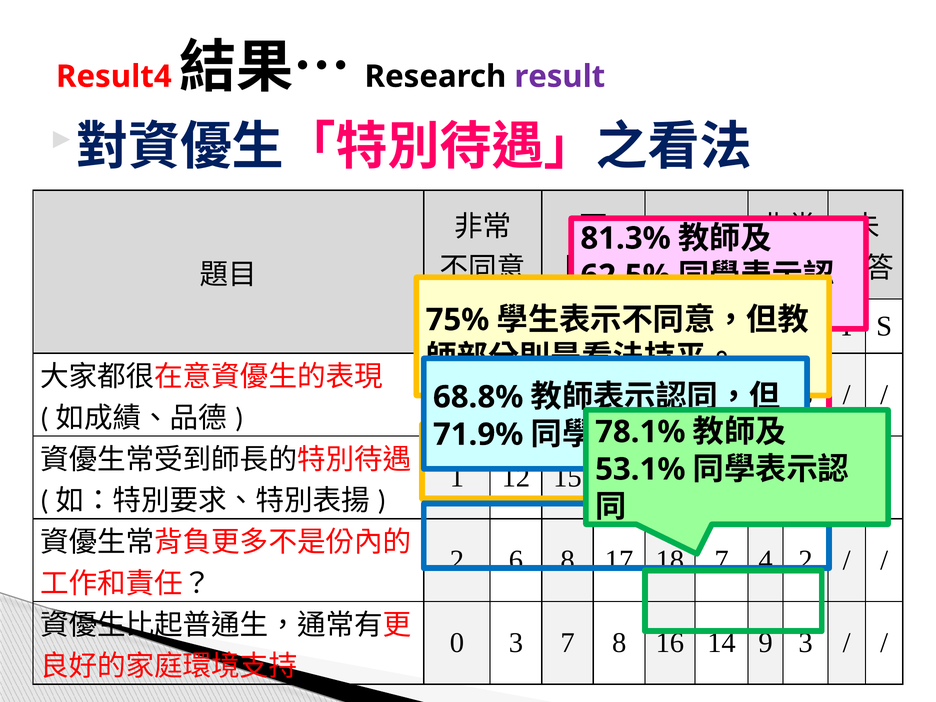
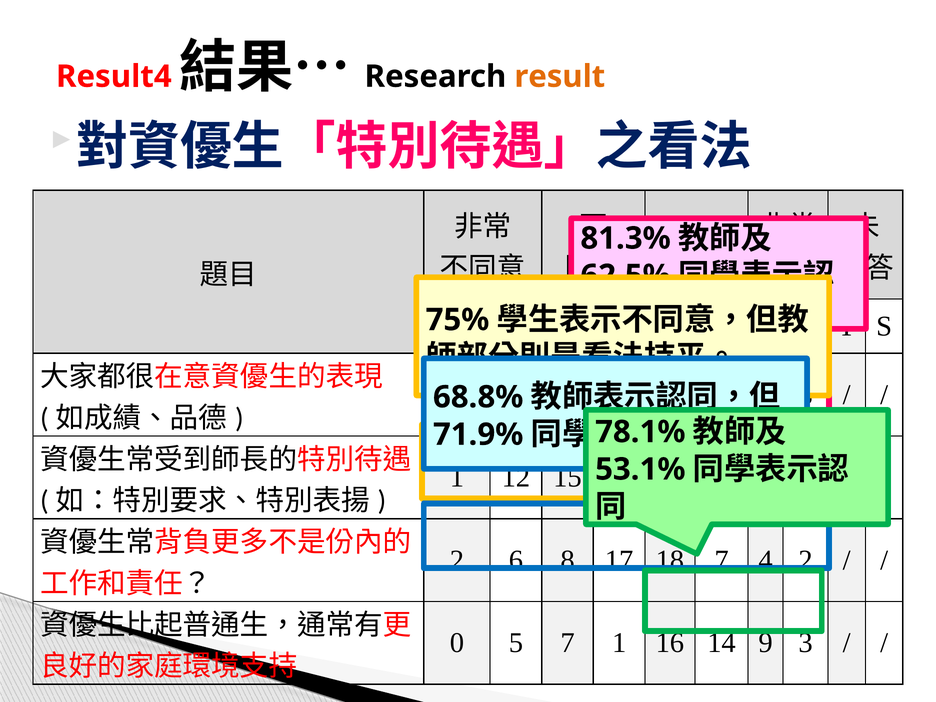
result colour: purple -> orange
3 at (516, 643): 3 -> 5
7 8: 8 -> 1
